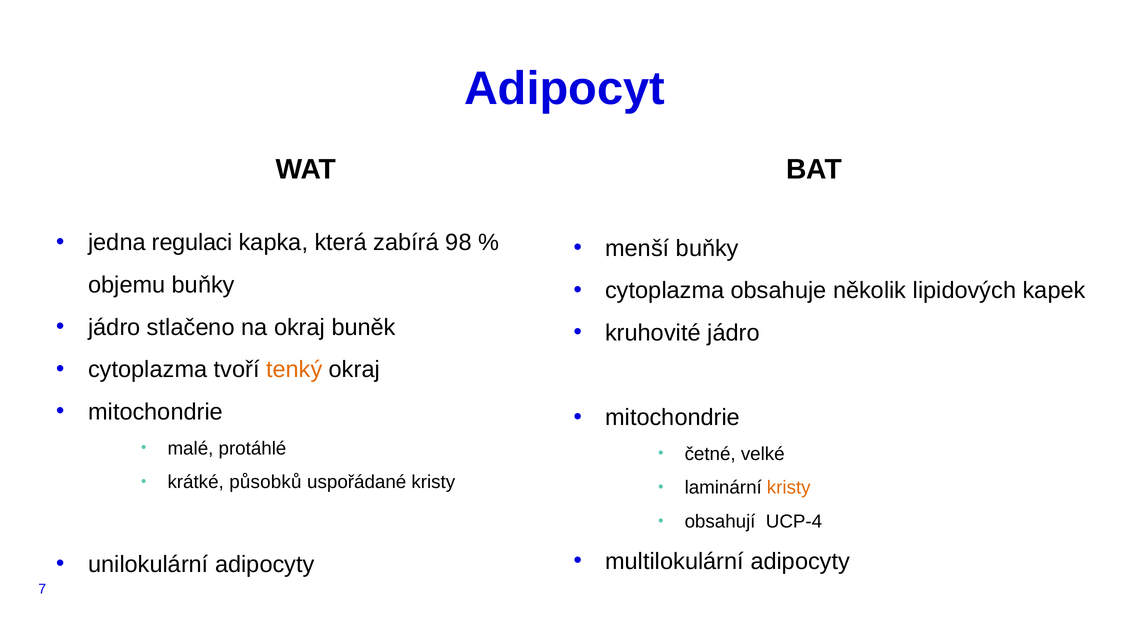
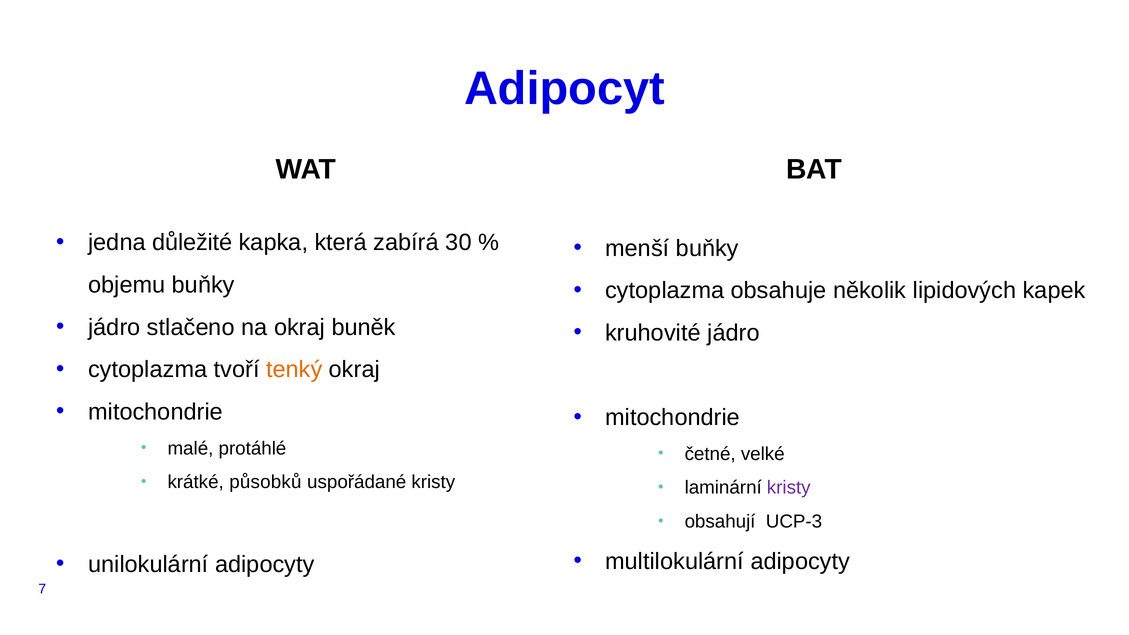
regulaci: regulaci -> důležité
98: 98 -> 30
kristy at (789, 488) colour: orange -> purple
UCP-4: UCP-4 -> UCP-3
